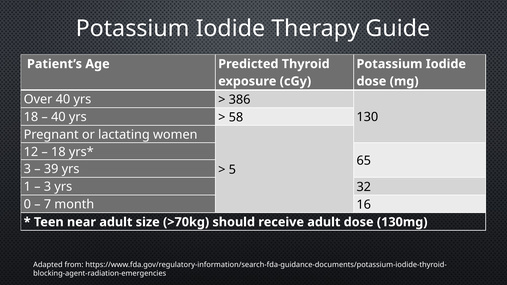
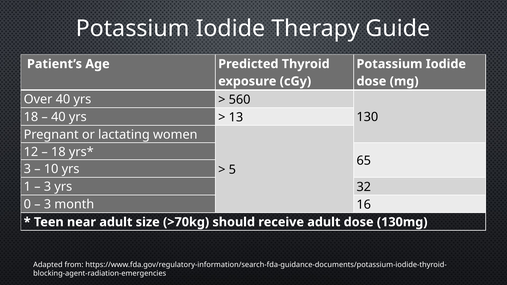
386: 386 -> 560
58: 58 -> 13
39: 39 -> 10
7 at (48, 205): 7 -> 3
